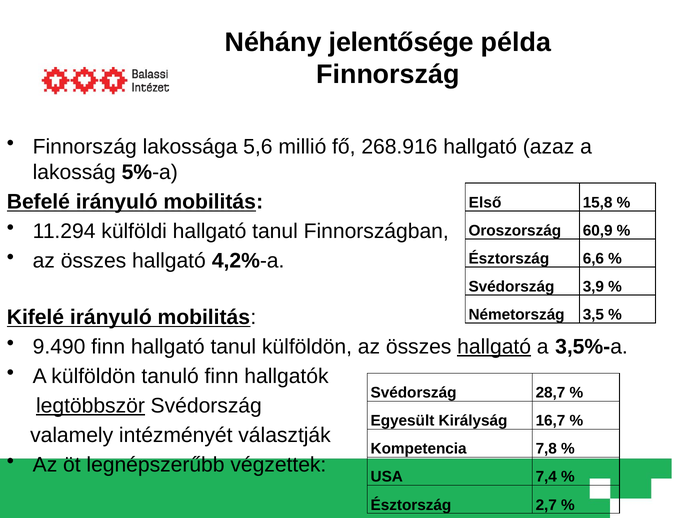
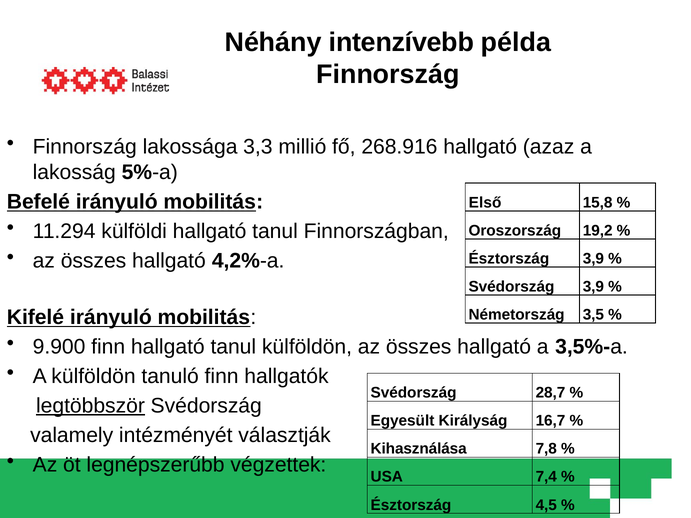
jelentősége: jelentősége -> intenzívebb
5,6: 5,6 -> 3,3
60,9: 60,9 -> 19,2
Észtország 6,6: 6,6 -> 3,9
9.490: 9.490 -> 9.900
hallgató at (494, 347) underline: present -> none
Kompetencia: Kompetencia -> Kihasználása
2,7: 2,7 -> 4,5
